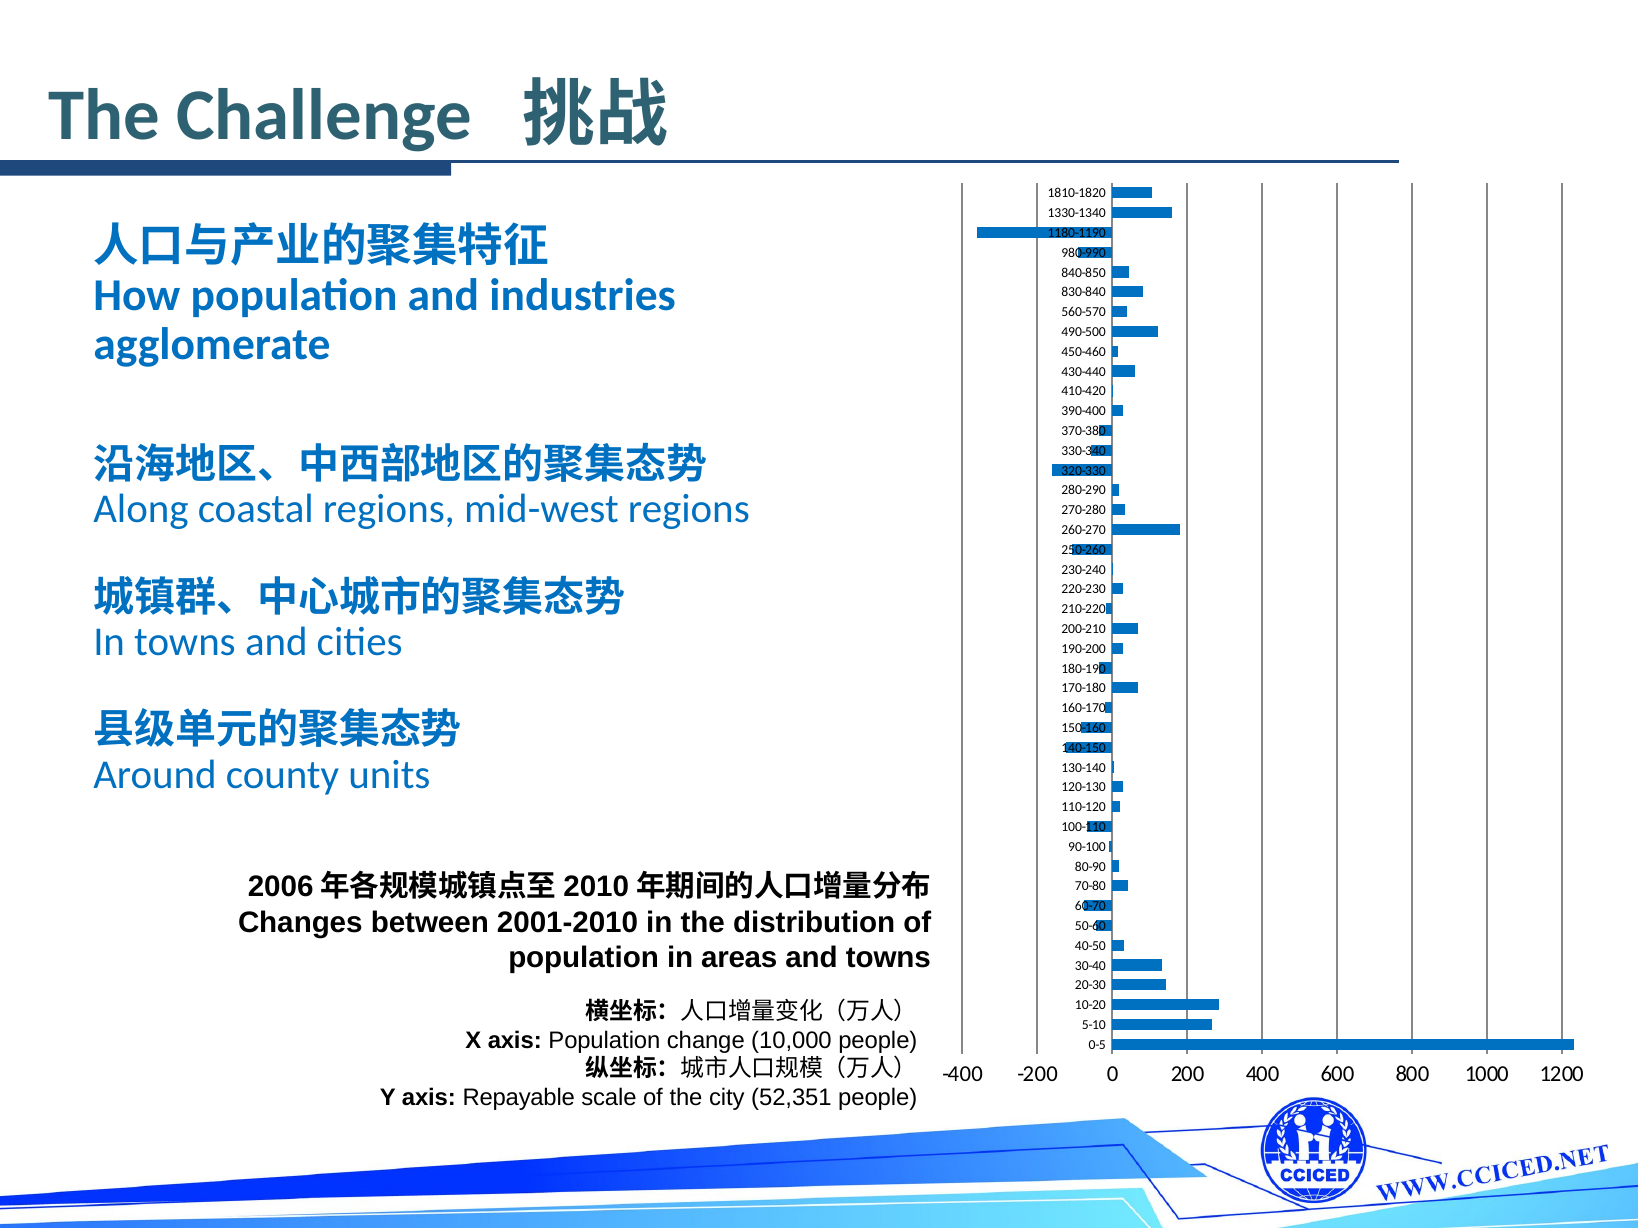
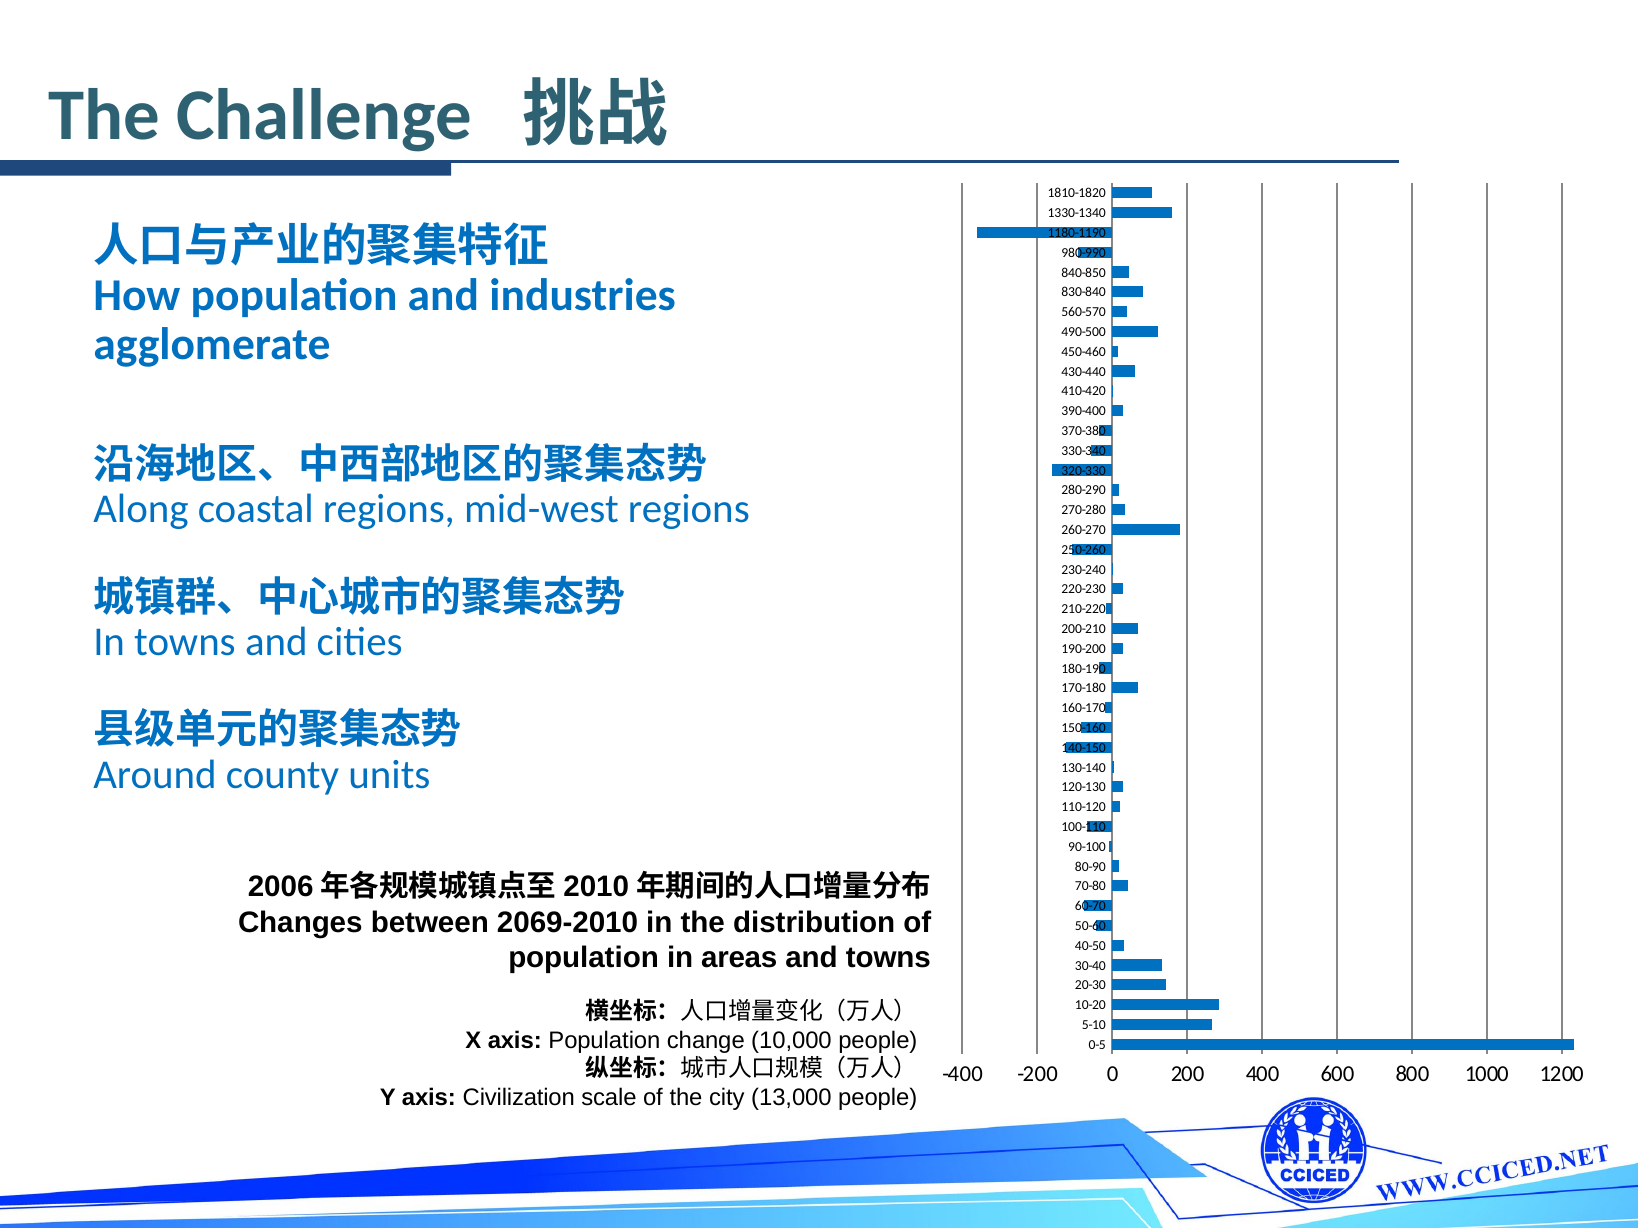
2001-2010: 2001-2010 -> 2069-2010
Repayable: Repayable -> Civilization
52,351: 52,351 -> 13,000
